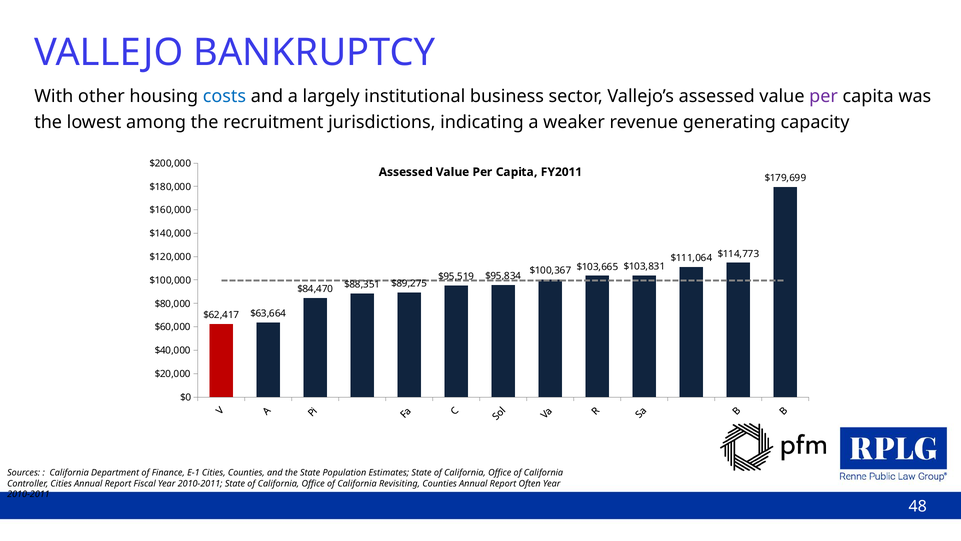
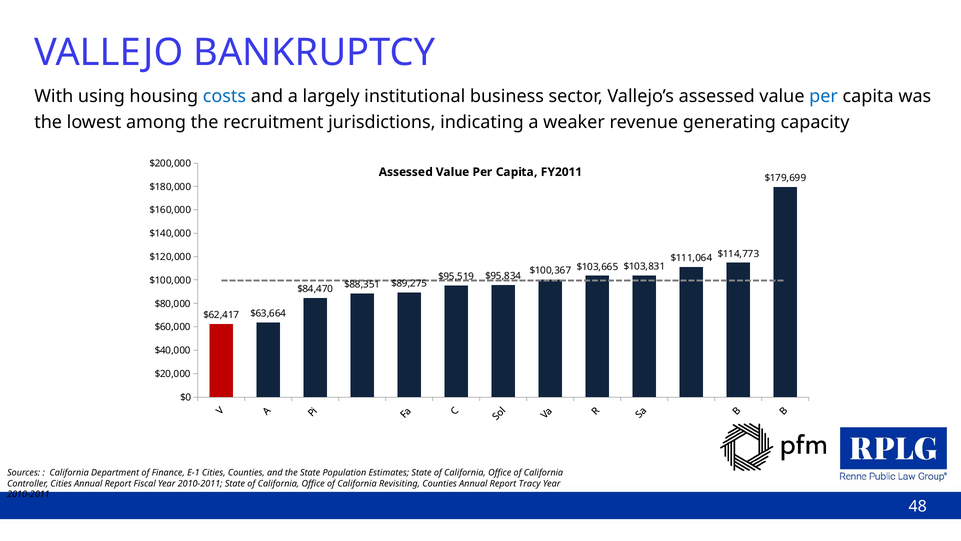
other: other -> using
per at (824, 96) colour: purple -> blue
Often: Often -> Tracy
